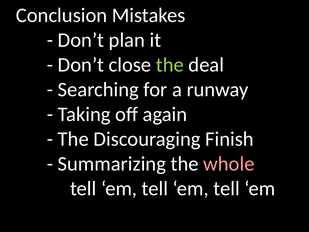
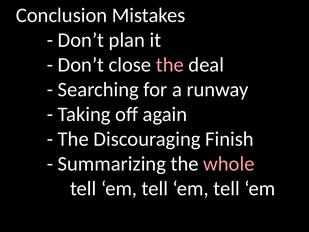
the at (170, 65) colour: light green -> pink
